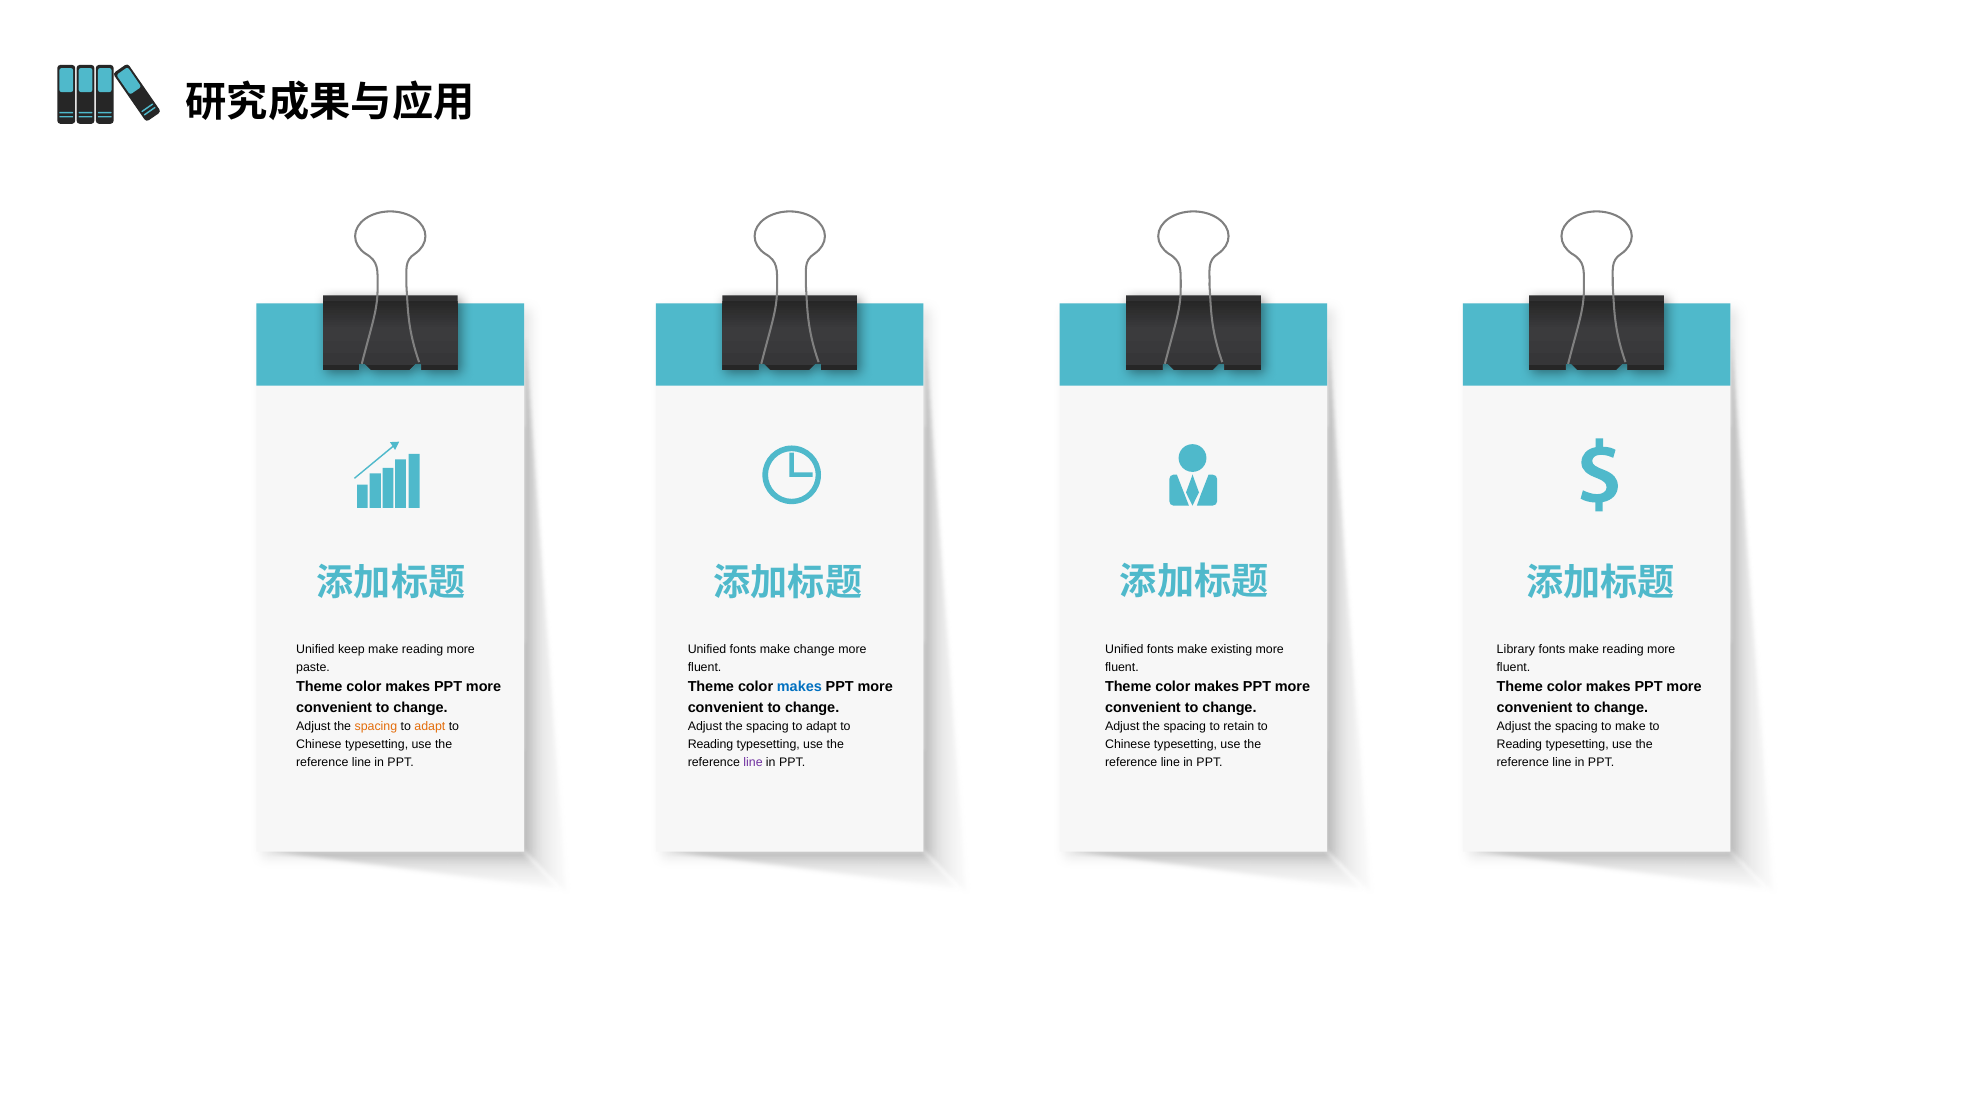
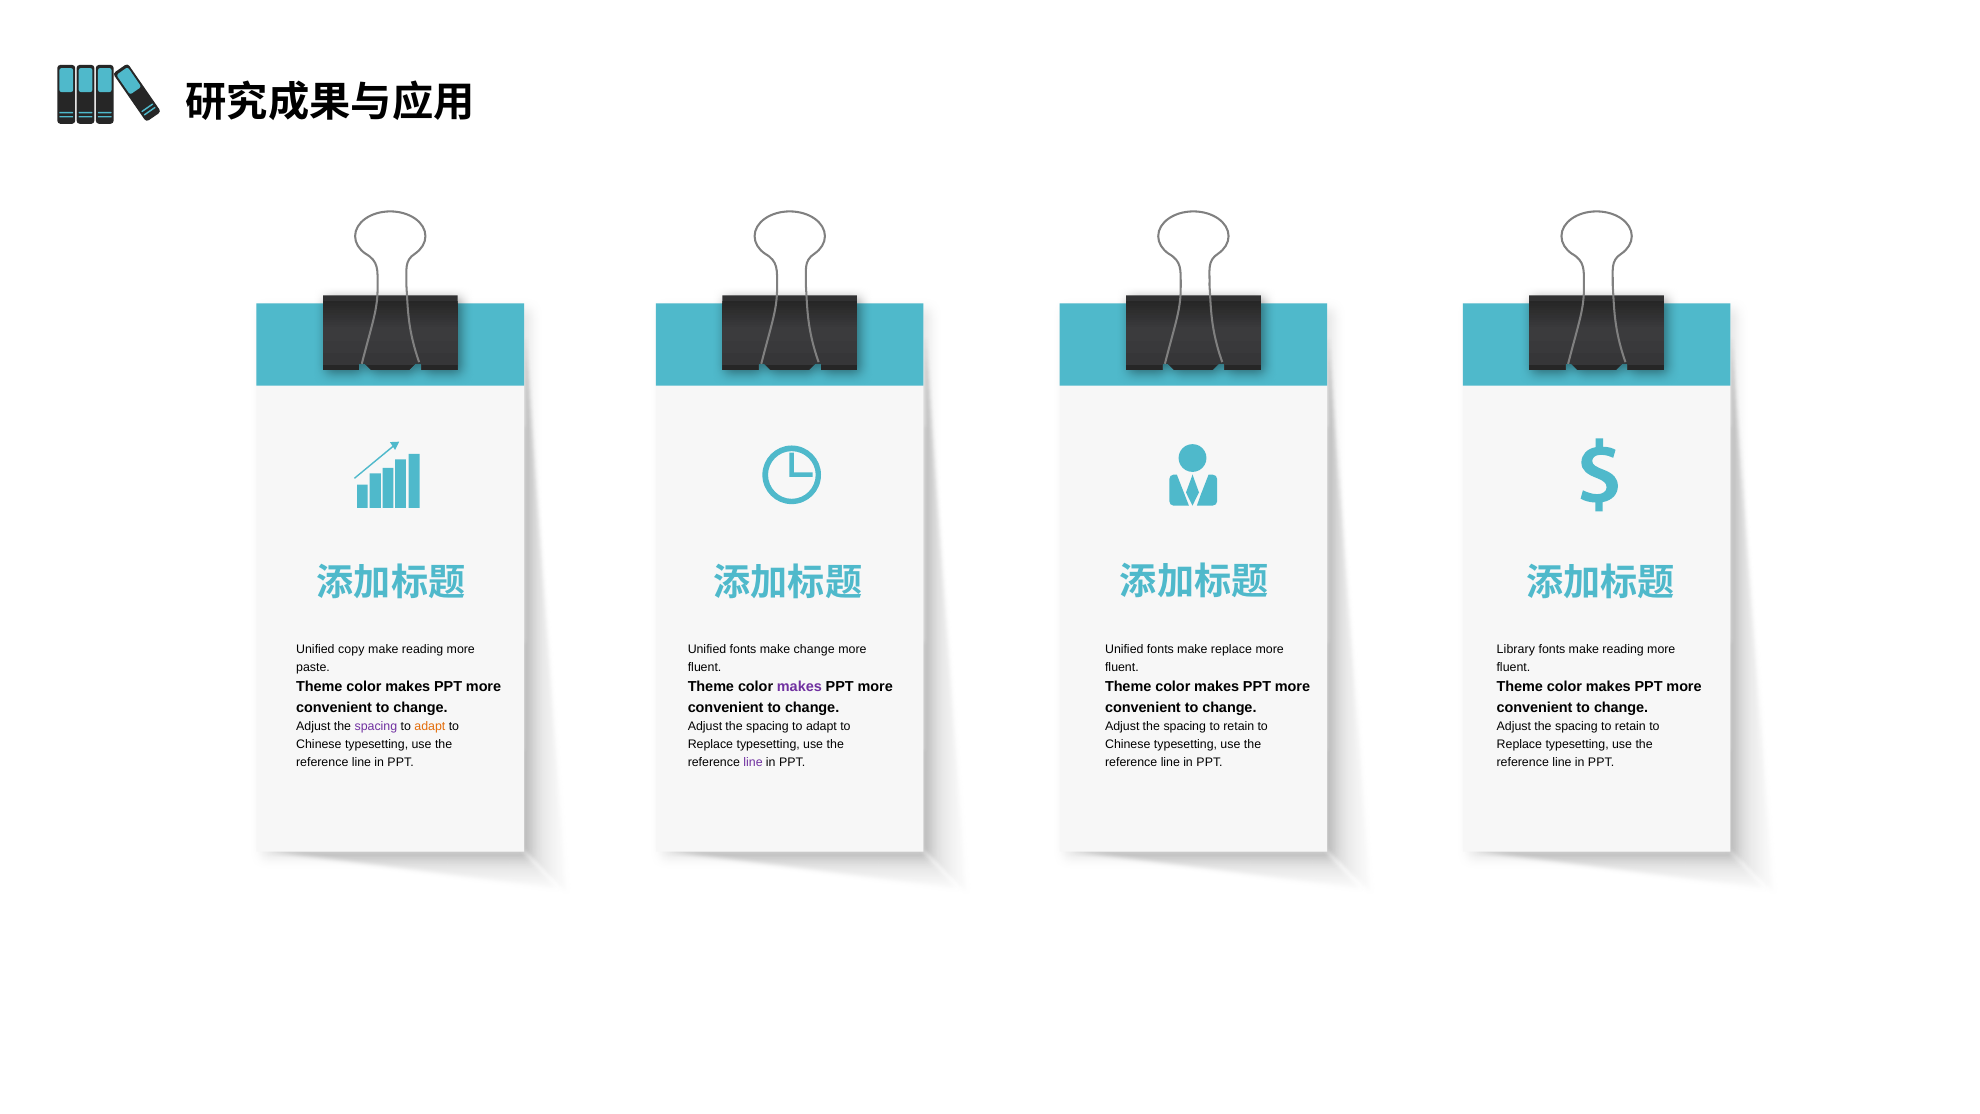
keep: keep -> copy
make existing: existing -> replace
makes at (799, 687) colour: blue -> purple
spacing at (376, 726) colour: orange -> purple
make at (1630, 726): make -> retain
Reading at (711, 744): Reading -> Replace
Reading at (1519, 744): Reading -> Replace
